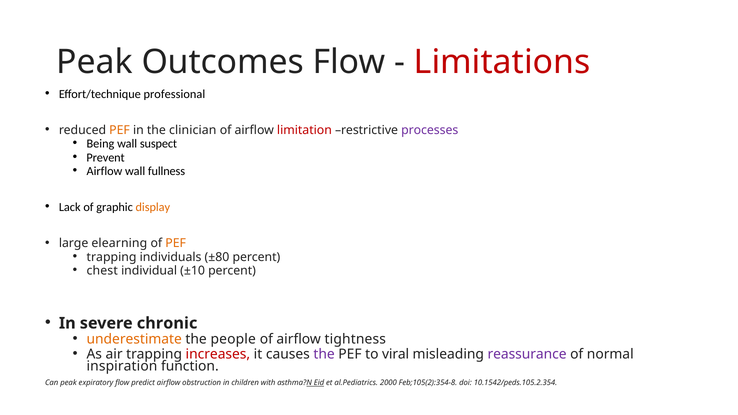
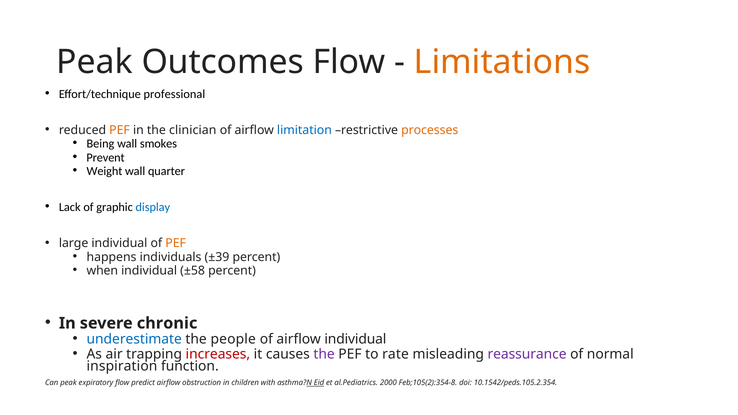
Limitations colour: red -> orange
limitation colour: red -> blue
processes colour: purple -> orange
suspect: suspect -> smokes
Airflow at (104, 171): Airflow -> Weight
fullness: fullness -> quarter
display colour: orange -> blue
large elearning: elearning -> individual
trapping at (112, 257): trapping -> happens
±80: ±80 -> ±39
chest: chest -> when
±10: ±10 -> ±58
underestimate colour: orange -> blue
airflow tightness: tightness -> individual
viral: viral -> rate
